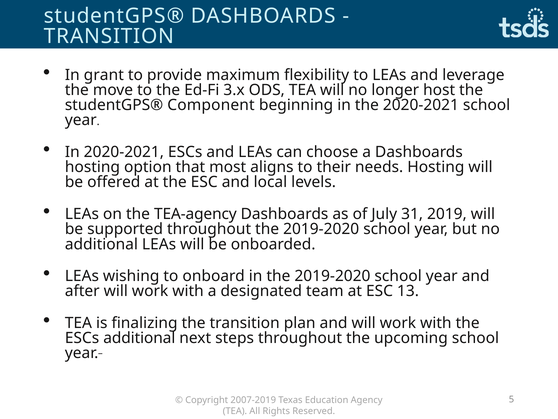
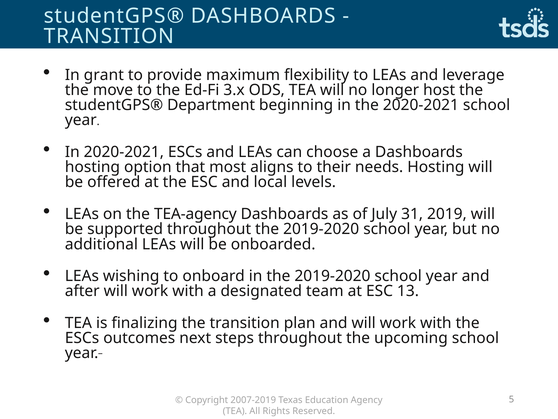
Component: Component -> Department
ESCs additional: additional -> outcomes
